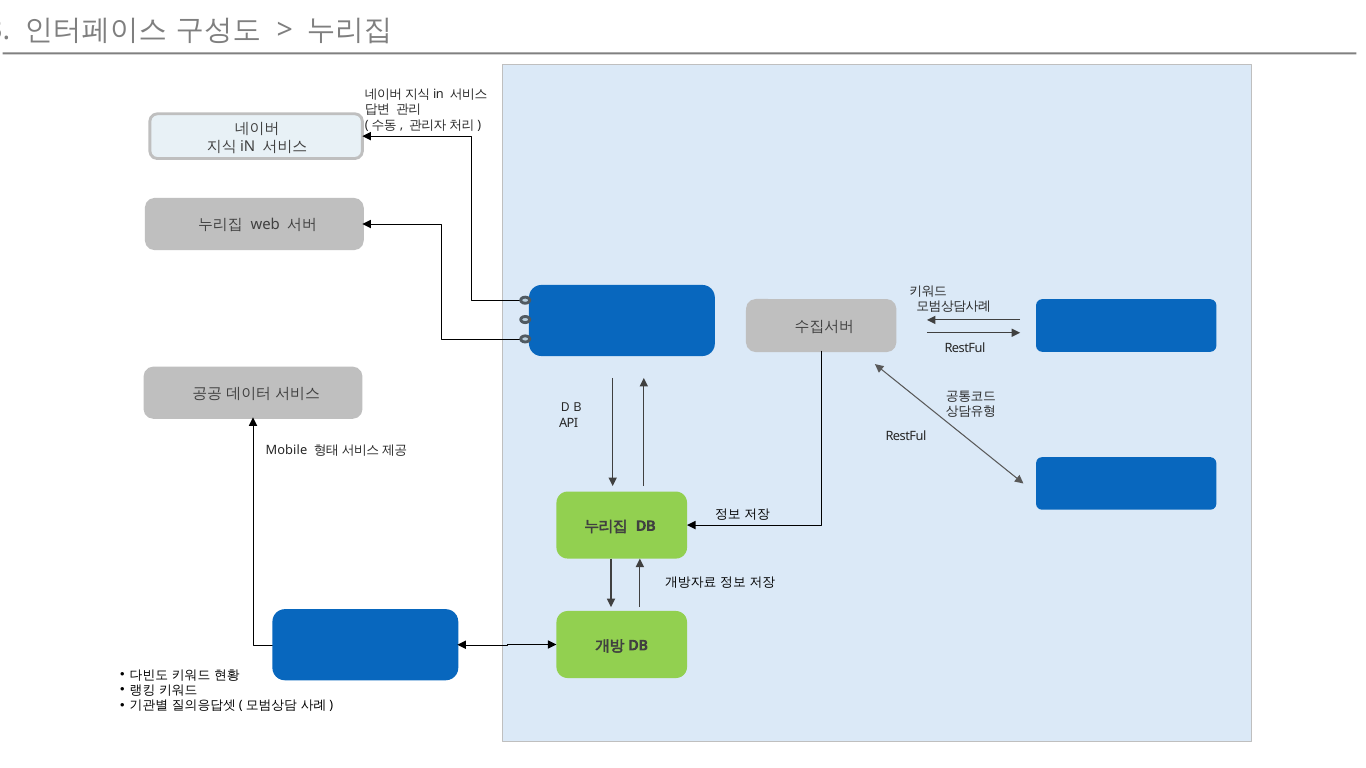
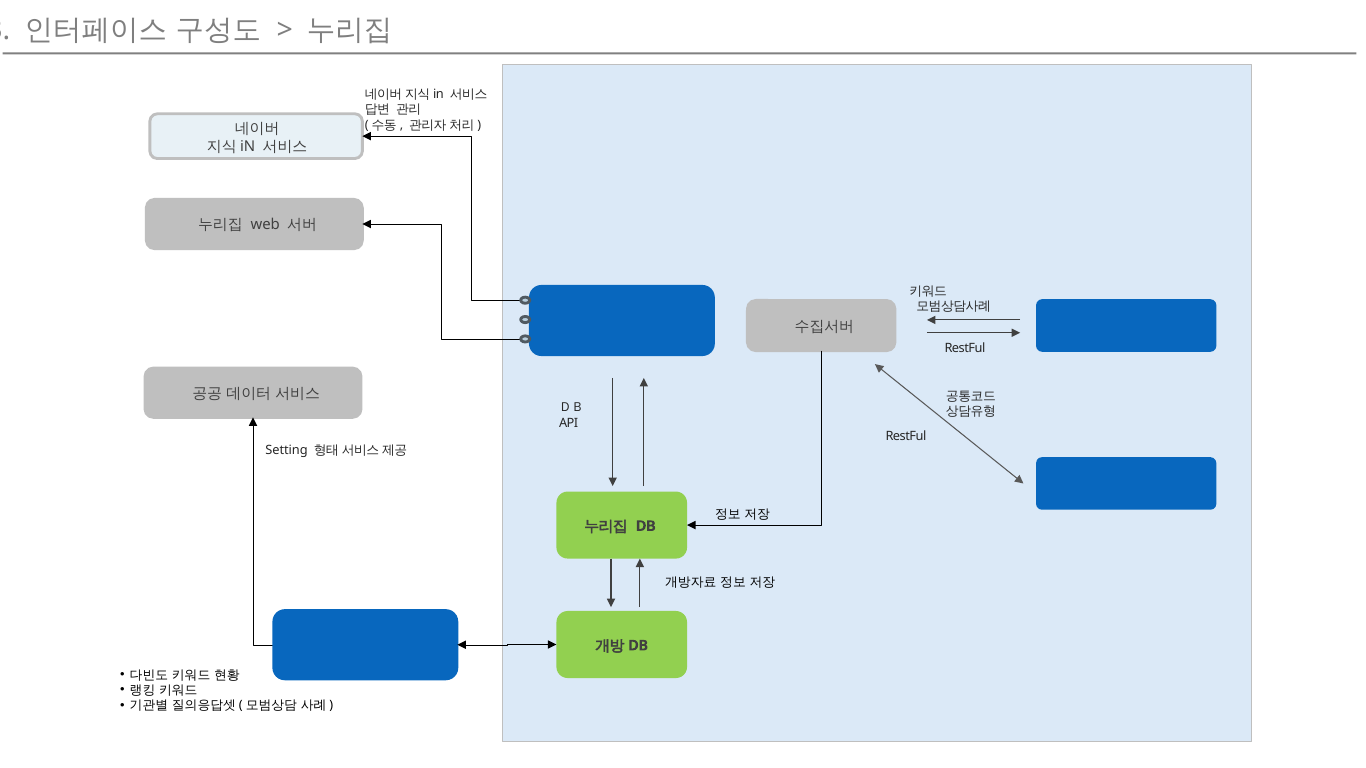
Mobile: Mobile -> Setting
